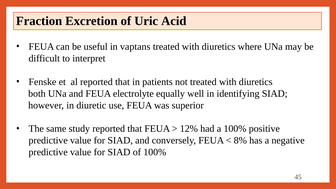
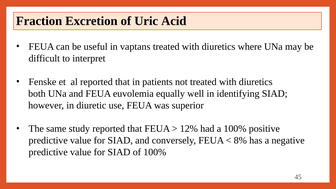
electrolyte: electrolyte -> euvolemia
